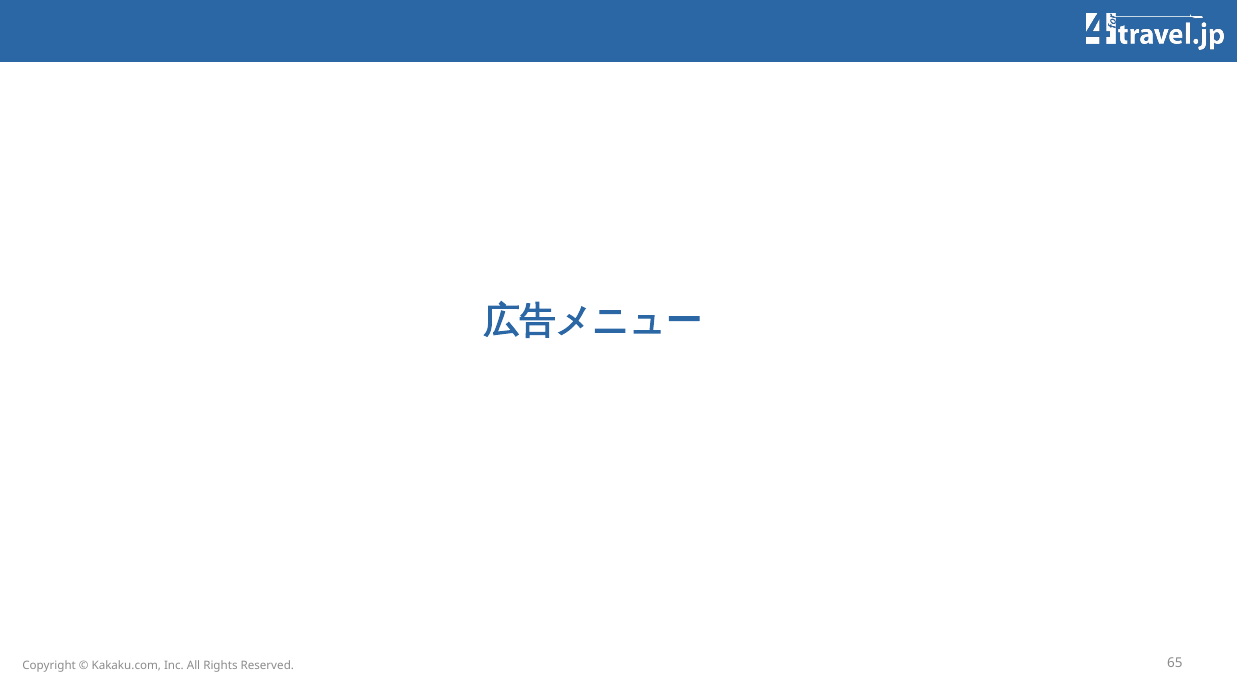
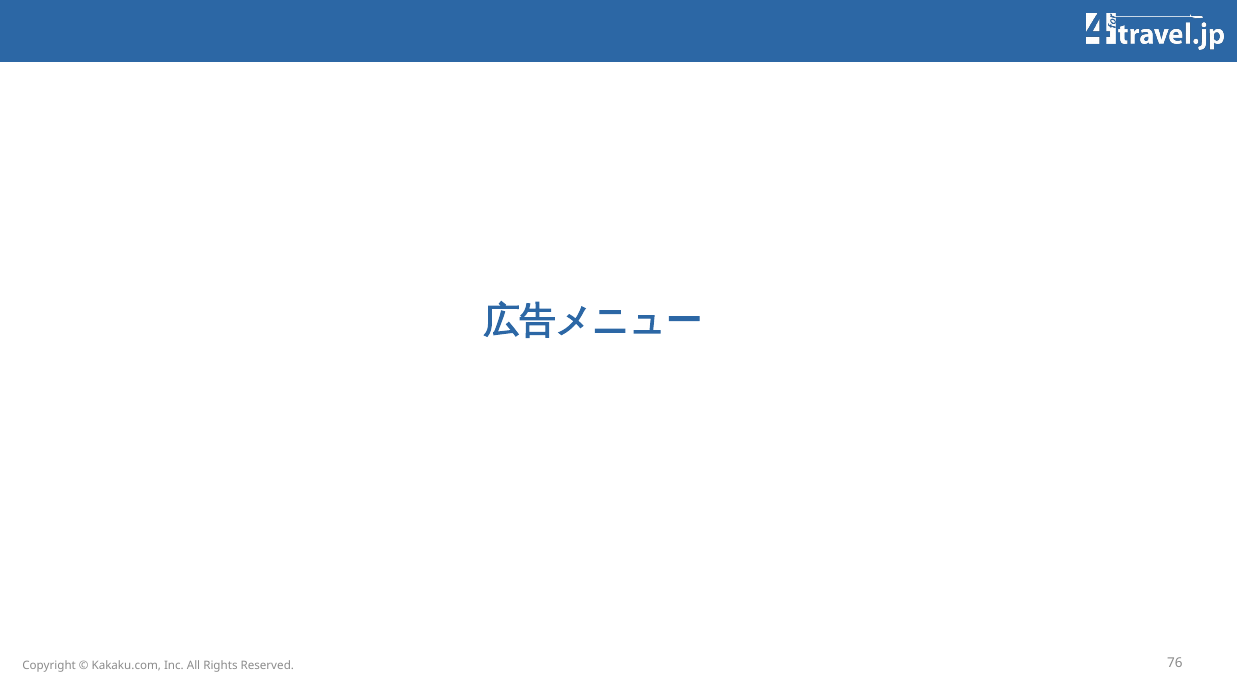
65: 65 -> 76
